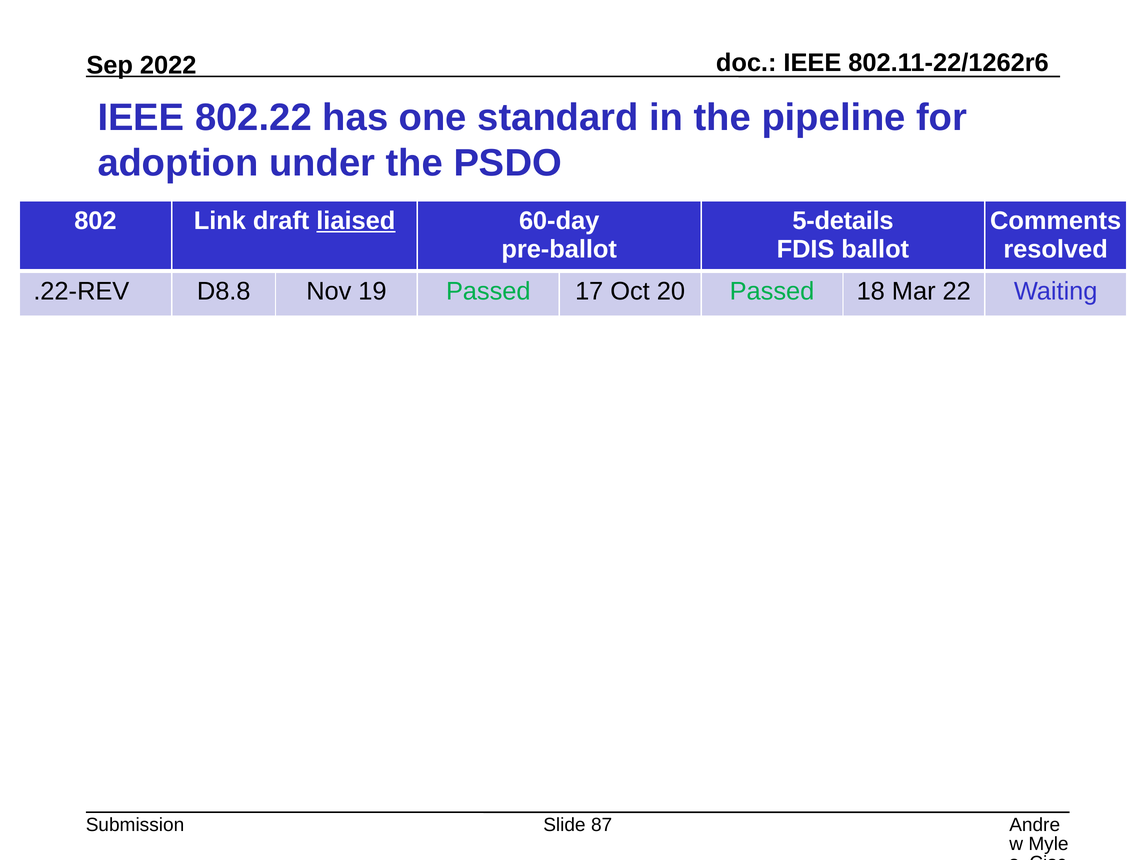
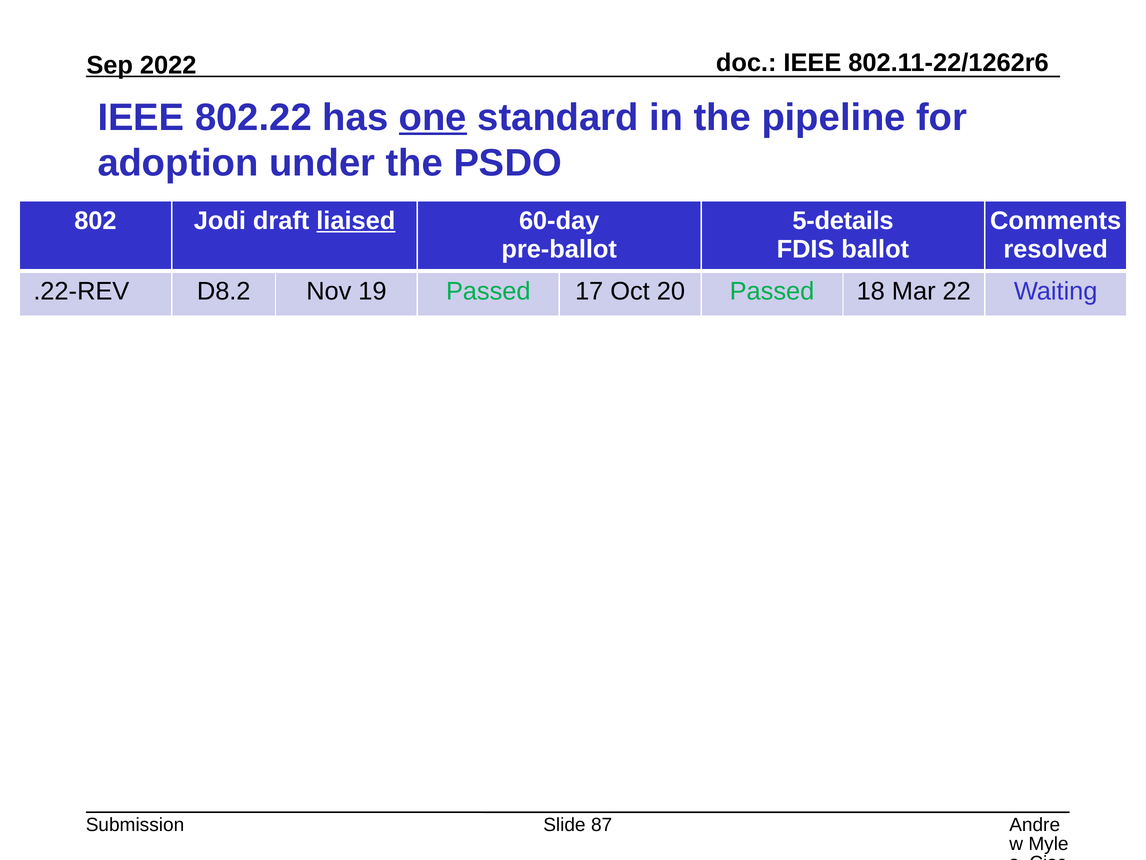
one underline: none -> present
Link: Link -> Jodi
D8.8: D8.8 -> D8.2
